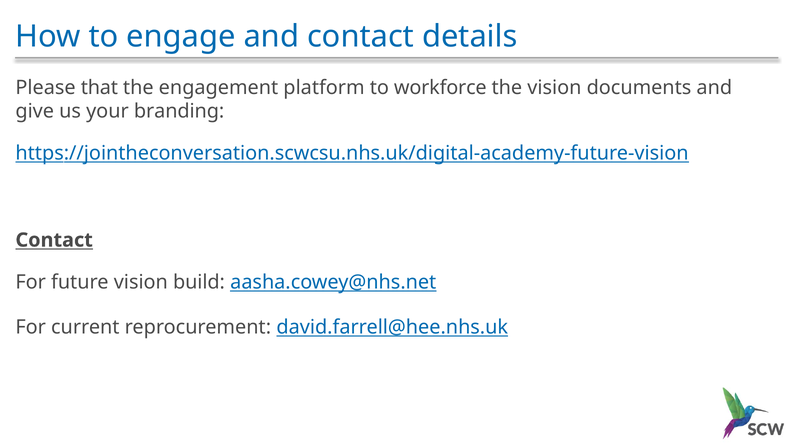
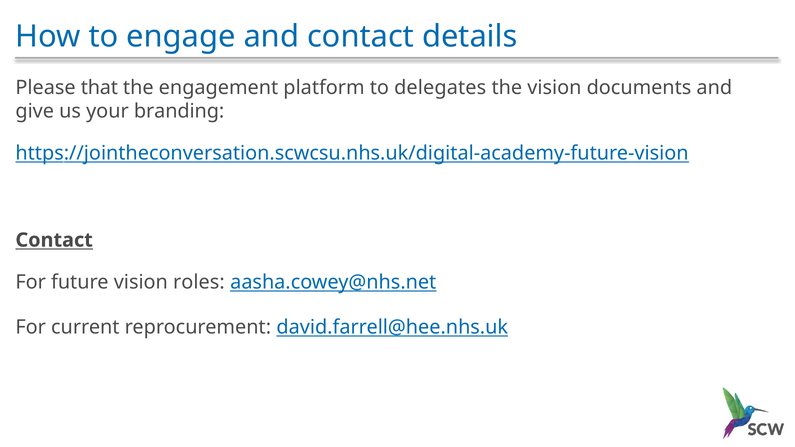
workforce: workforce -> delegates
build: build -> roles
